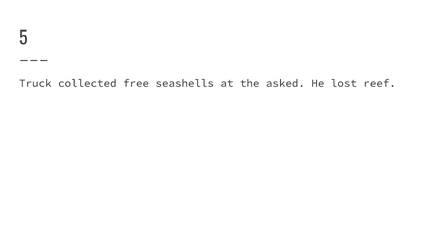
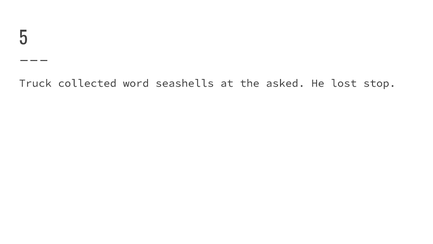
free: free -> word
reef: reef -> stop
